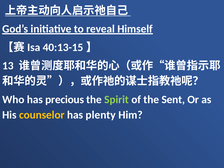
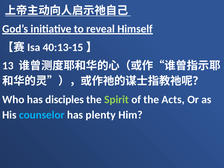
precious: precious -> disciples
Sent: Sent -> Acts
counselor colour: yellow -> light blue
